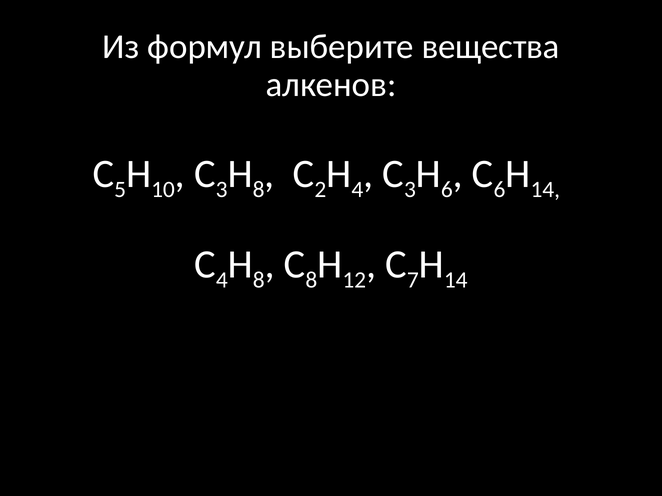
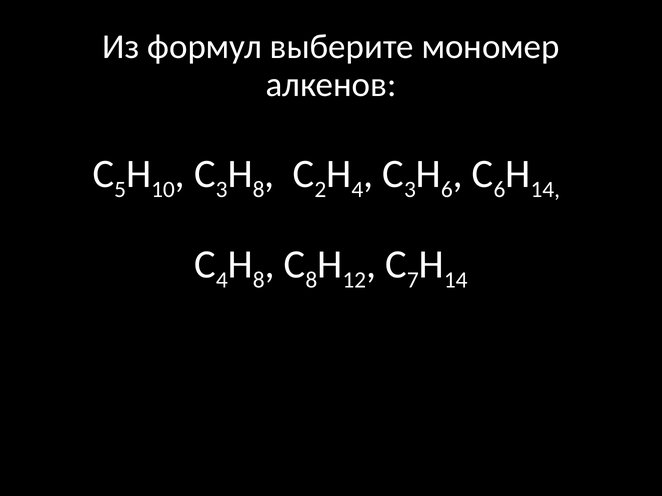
вещества: вещества -> мономер
